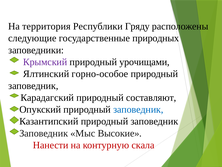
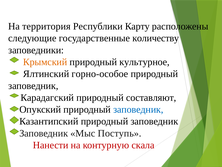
Гряду: Гряду -> Карту
природных: природных -> количеству
Крымский colour: purple -> orange
урочищами: урочищами -> культурное
Высокие: Высокие -> Поступь
